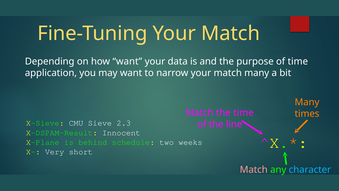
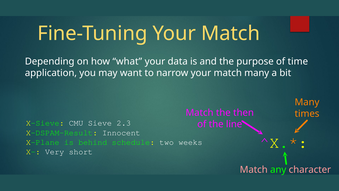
how want: want -> what
the time: time -> then
character colour: light blue -> pink
